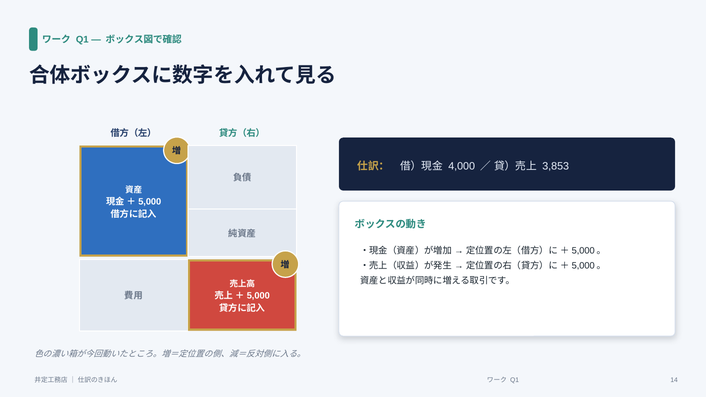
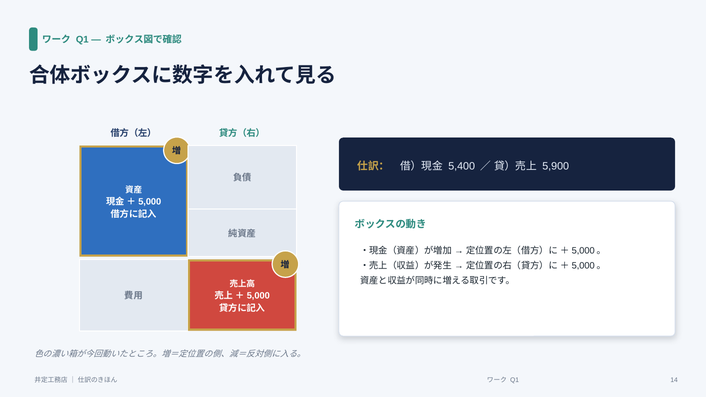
4,000: 4,000 -> 5,400
3,853: 3,853 -> 5,900
